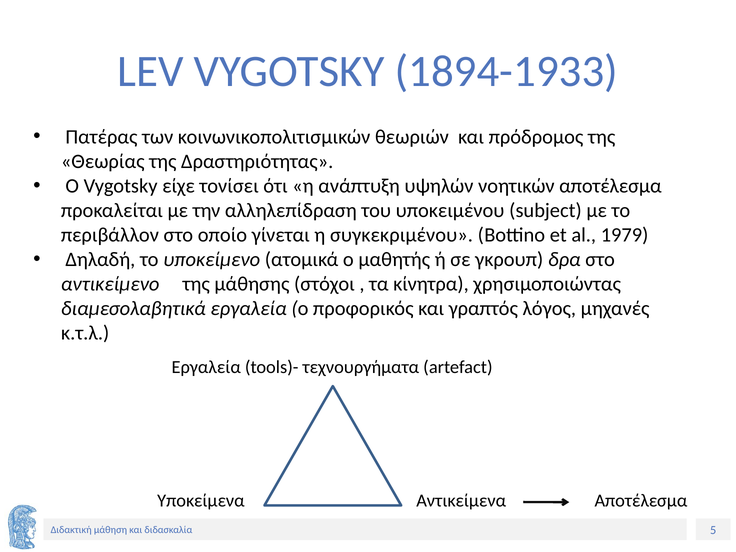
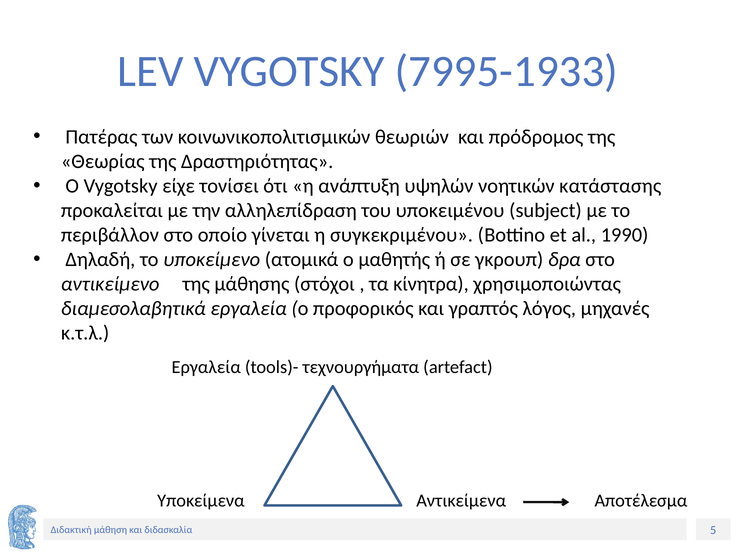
1894-1933: 1894-1933 -> 7995-1933
νοητικών αποτέλεσμα: αποτέλεσμα -> κατάστασης
1979: 1979 -> 1990
